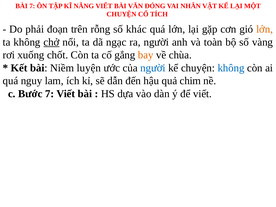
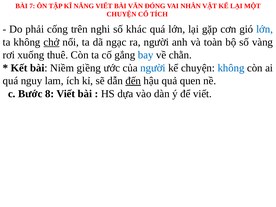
đoạn: đoạn -> cống
rỗng: rỗng -> nghi
lớn at (265, 29) colour: orange -> blue
chốt: chốt -> thuê
bay colour: orange -> blue
chùa: chùa -> chằn
luyện: luyện -> giềng
đến underline: none -> present
chim: chim -> quen
Bước 7: 7 -> 8
